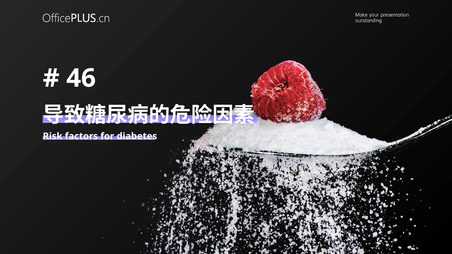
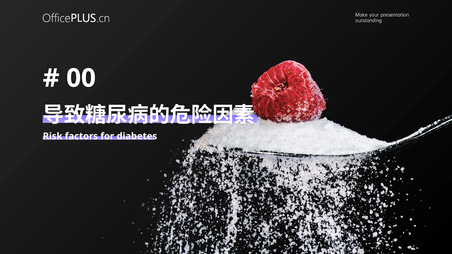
46: 46 -> 00
